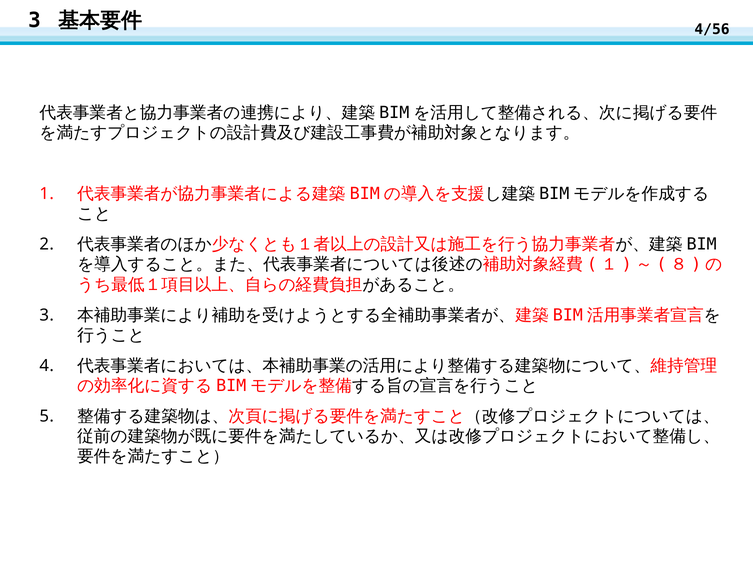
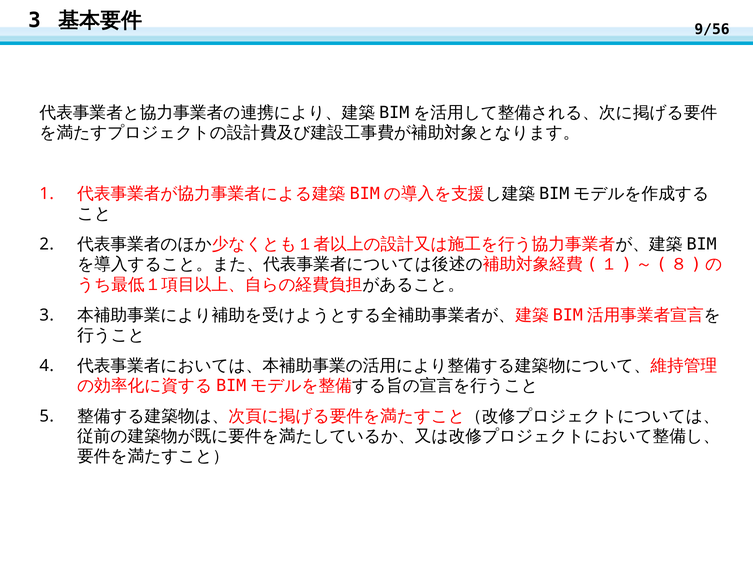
4/56: 4/56 -> 9/56
